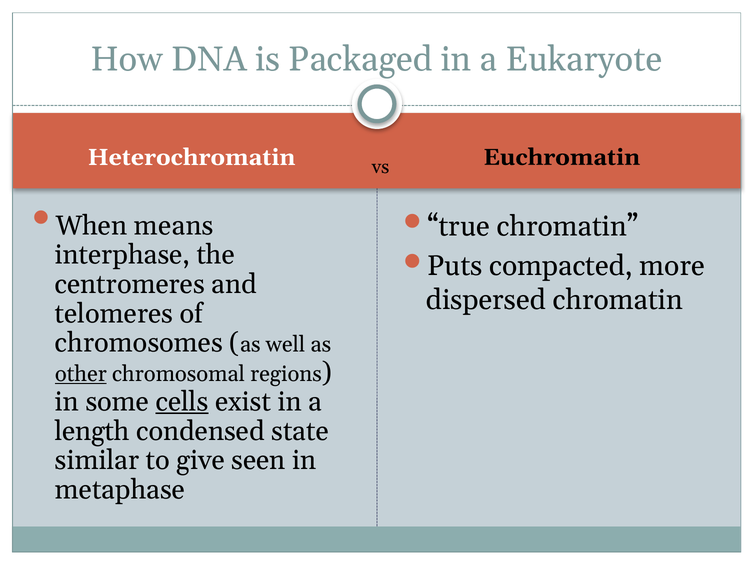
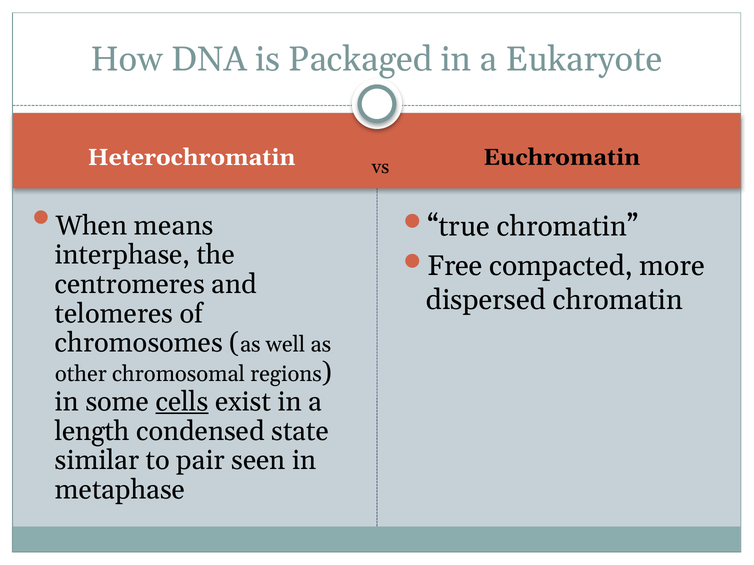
Puts: Puts -> Free
other underline: present -> none
give: give -> pair
